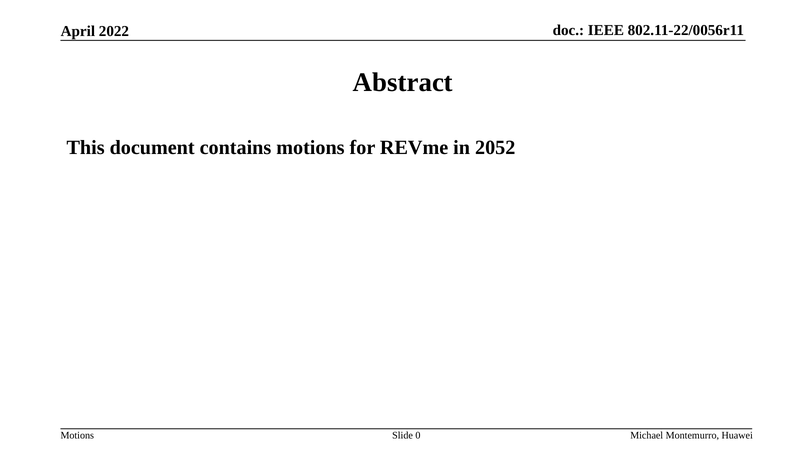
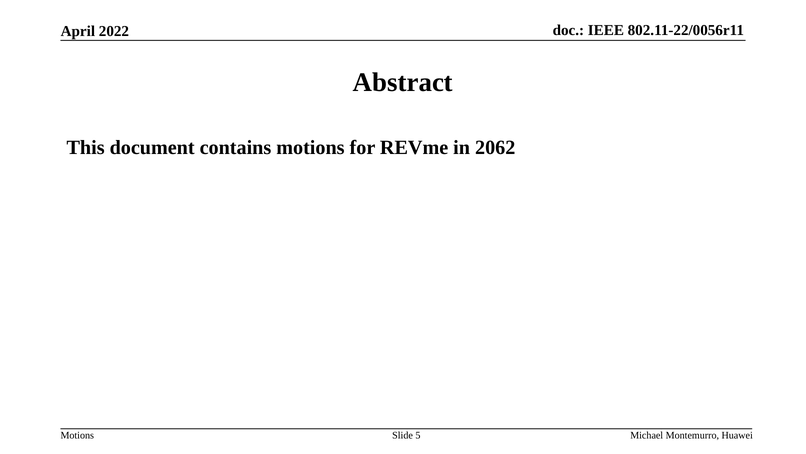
2052: 2052 -> 2062
0: 0 -> 5
